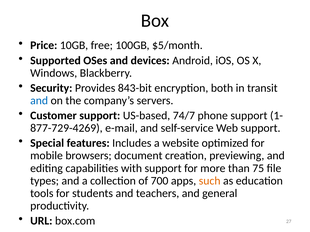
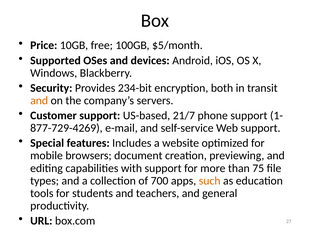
843-bit: 843-bit -> 234-bit
and at (39, 101) colour: blue -> orange
74/7: 74/7 -> 21/7
